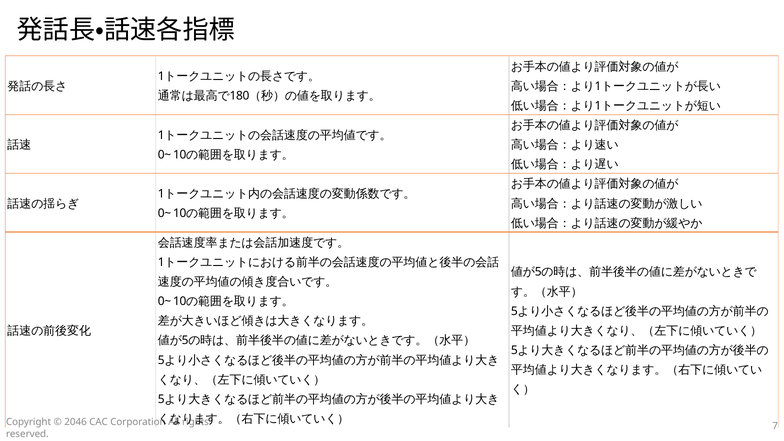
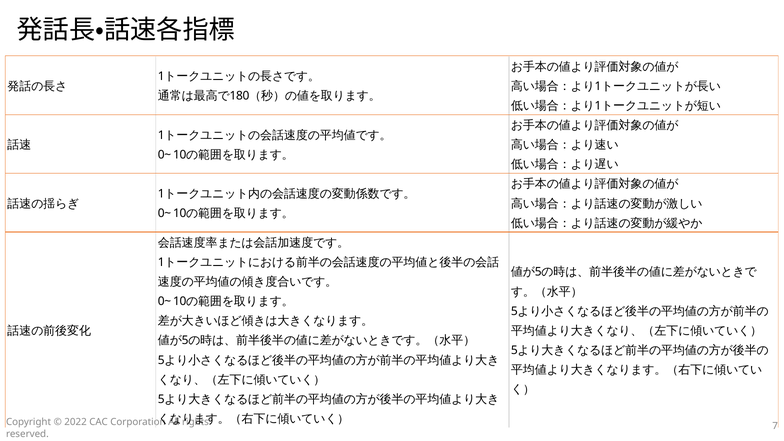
2046: 2046 -> 2022
